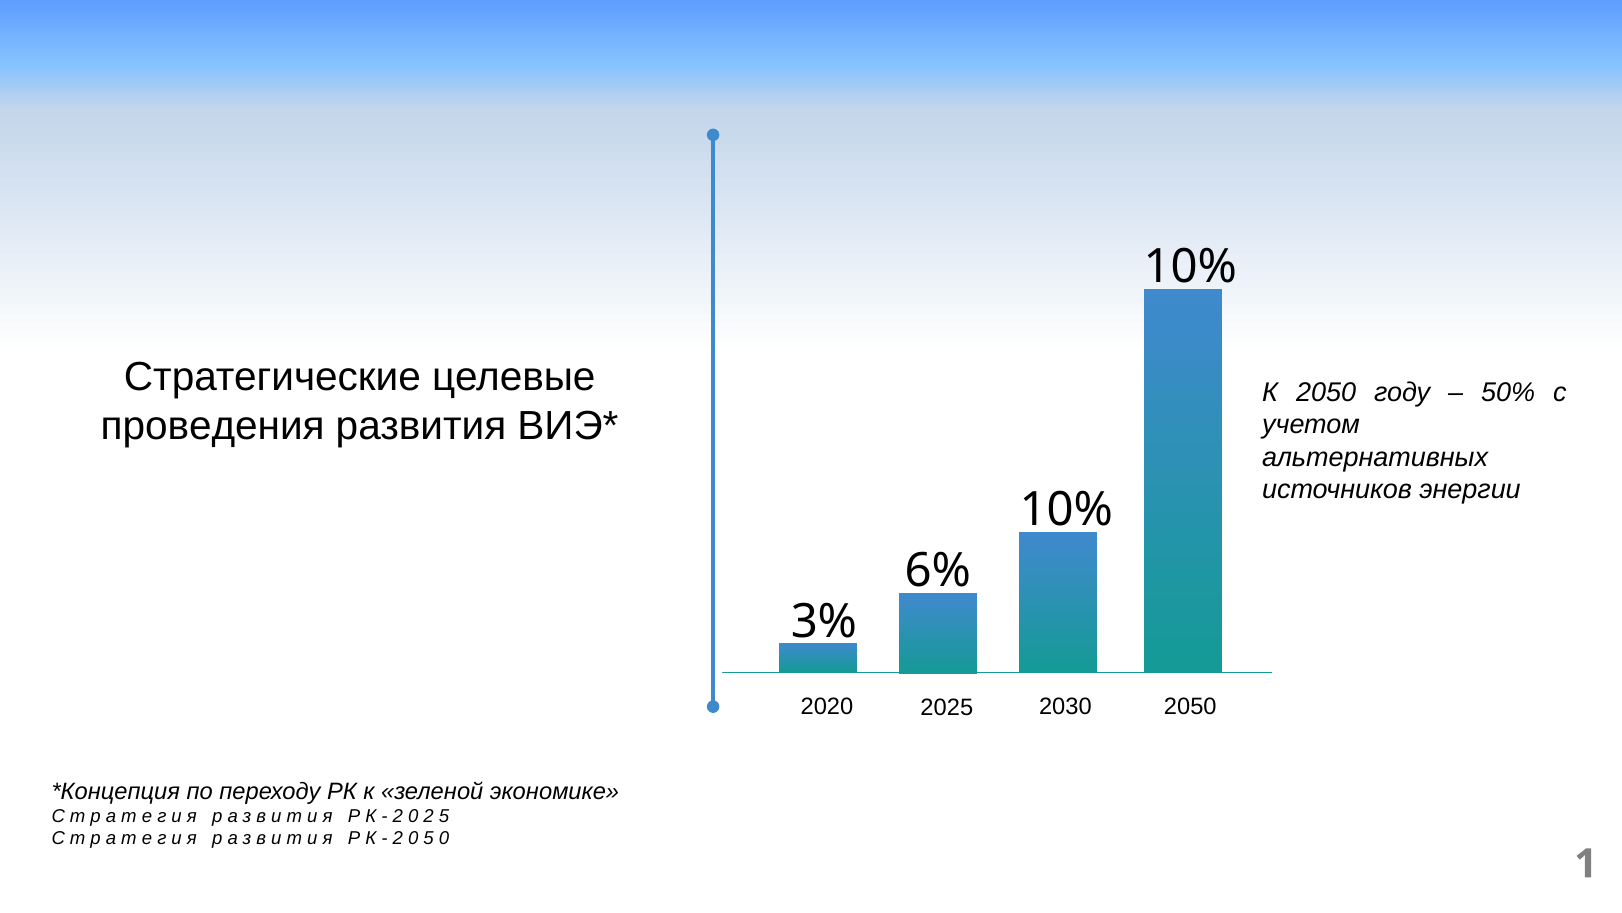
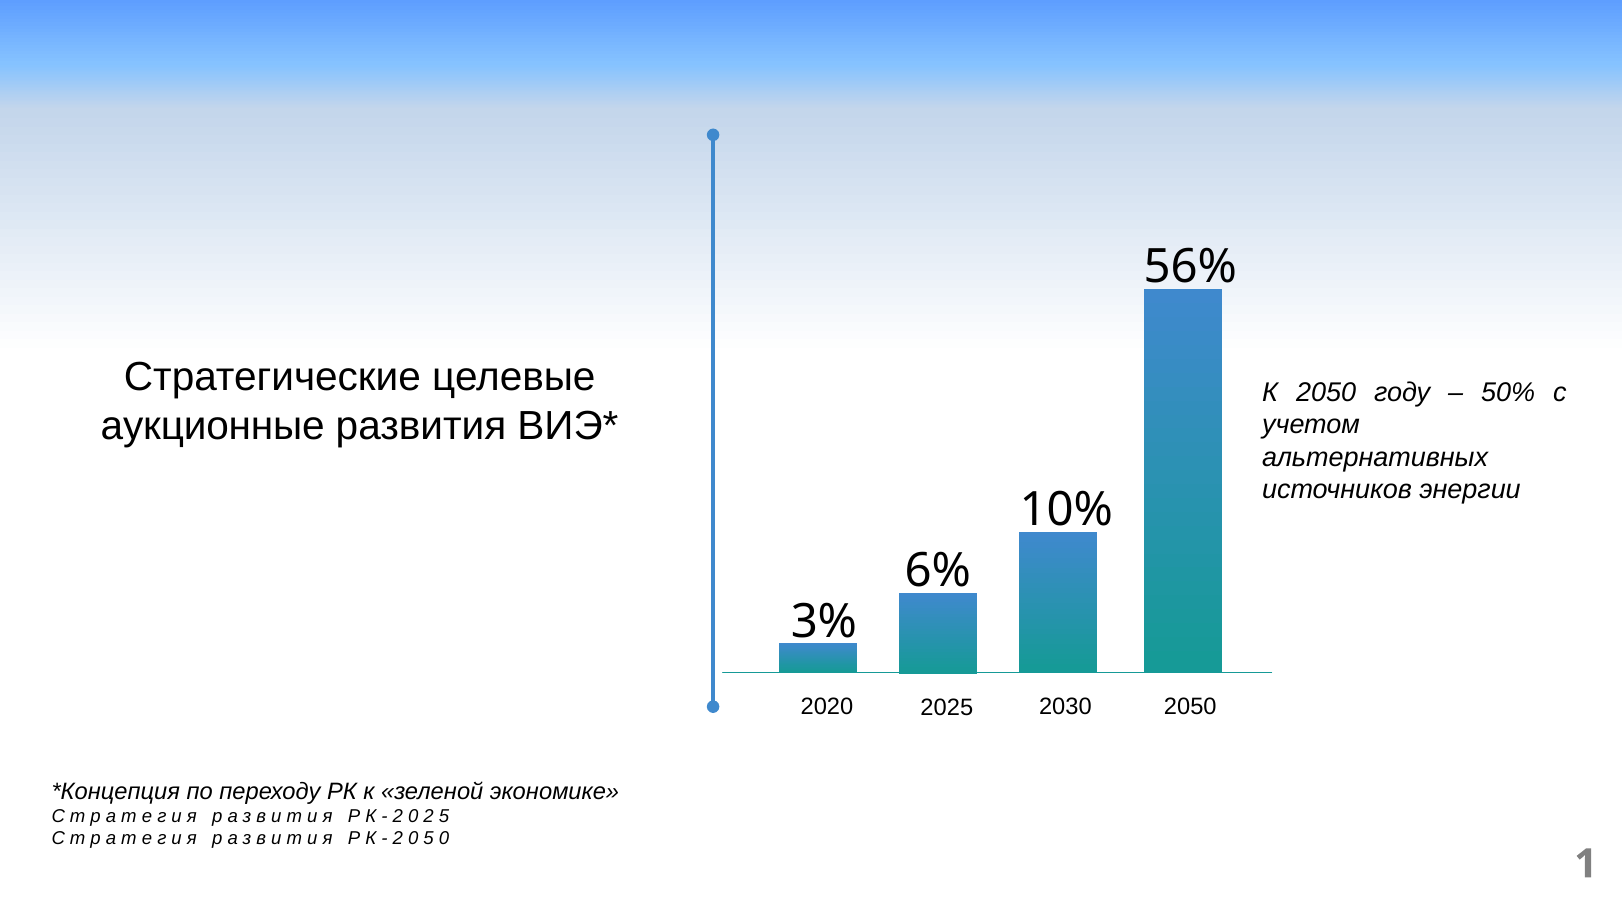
10% at (1190, 267): 10% -> 56%
проведения: проведения -> аукционные
